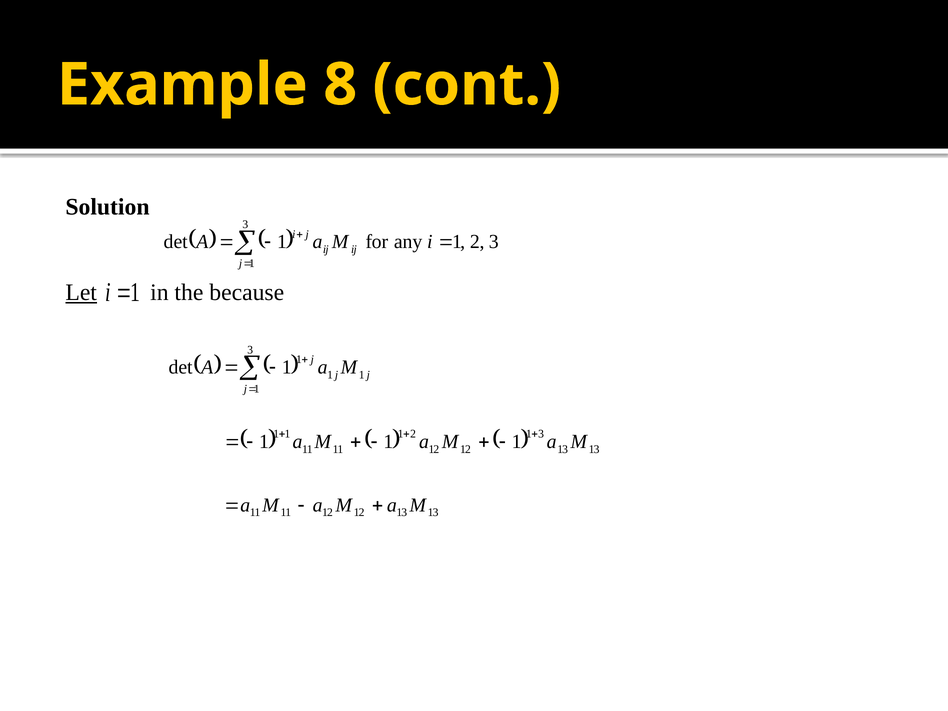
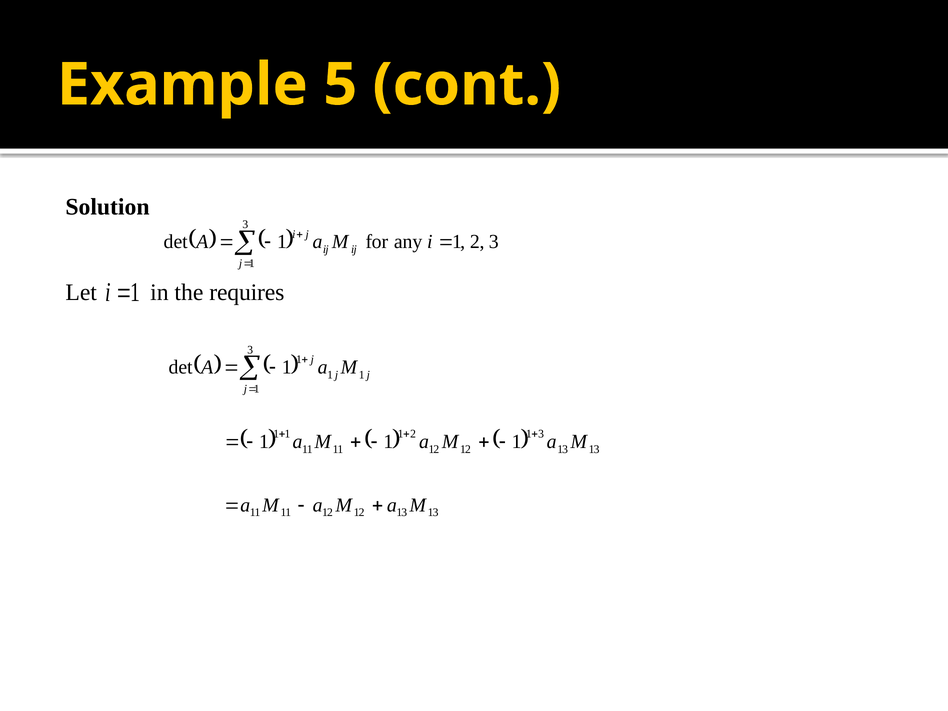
8: 8 -> 5
Let underline: present -> none
because: because -> requires
